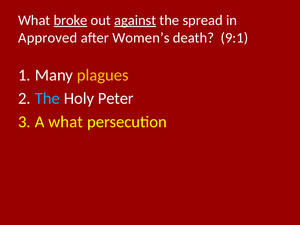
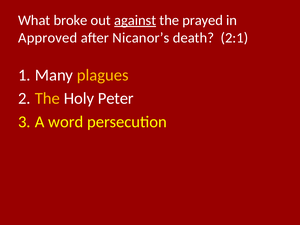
broke underline: present -> none
spread: spread -> prayed
Women’s: Women’s -> Nicanor’s
9:1: 9:1 -> 2:1
The at (47, 98) colour: light blue -> yellow
A what: what -> word
